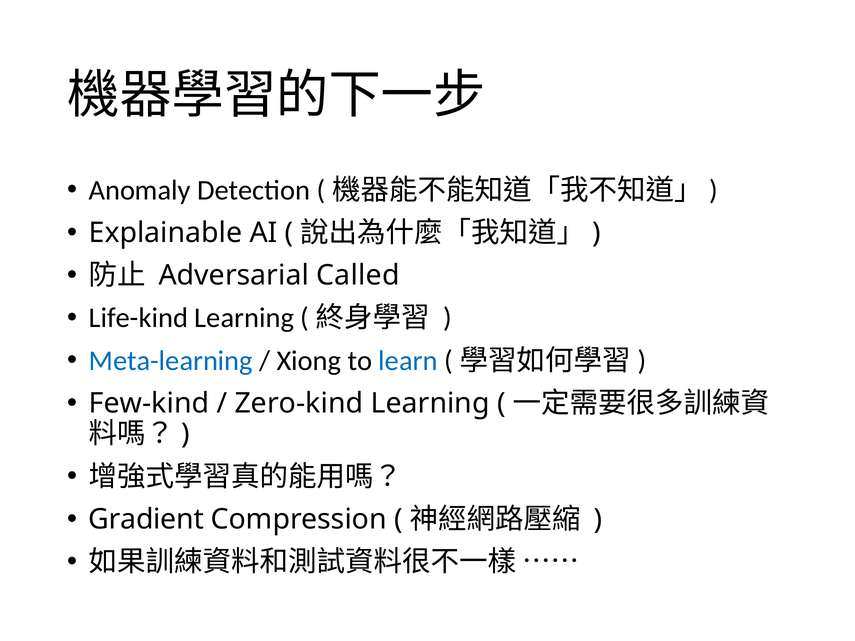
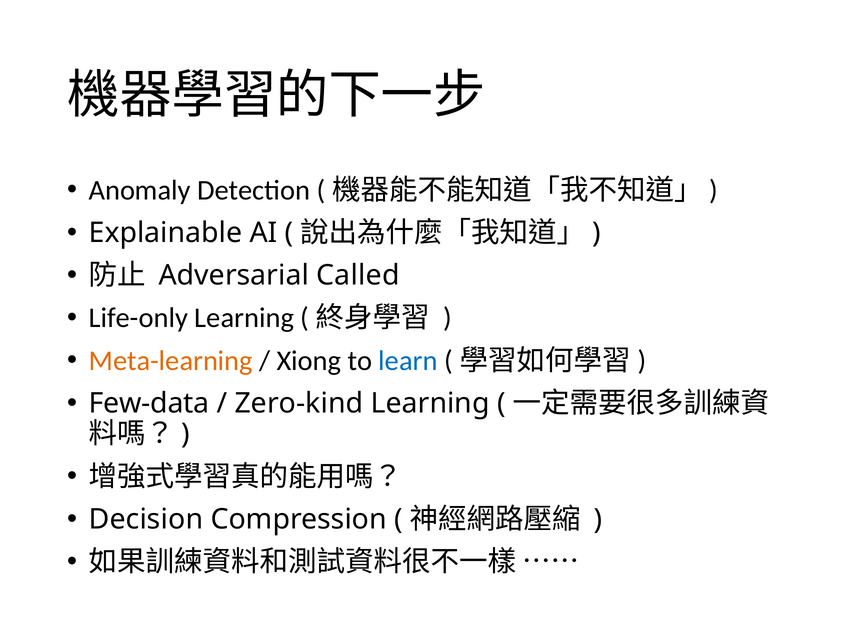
Life-kind: Life-kind -> Life-only
Meta-learning colour: blue -> orange
Few-kind: Few-kind -> Few-data
Gradient: Gradient -> Decision
